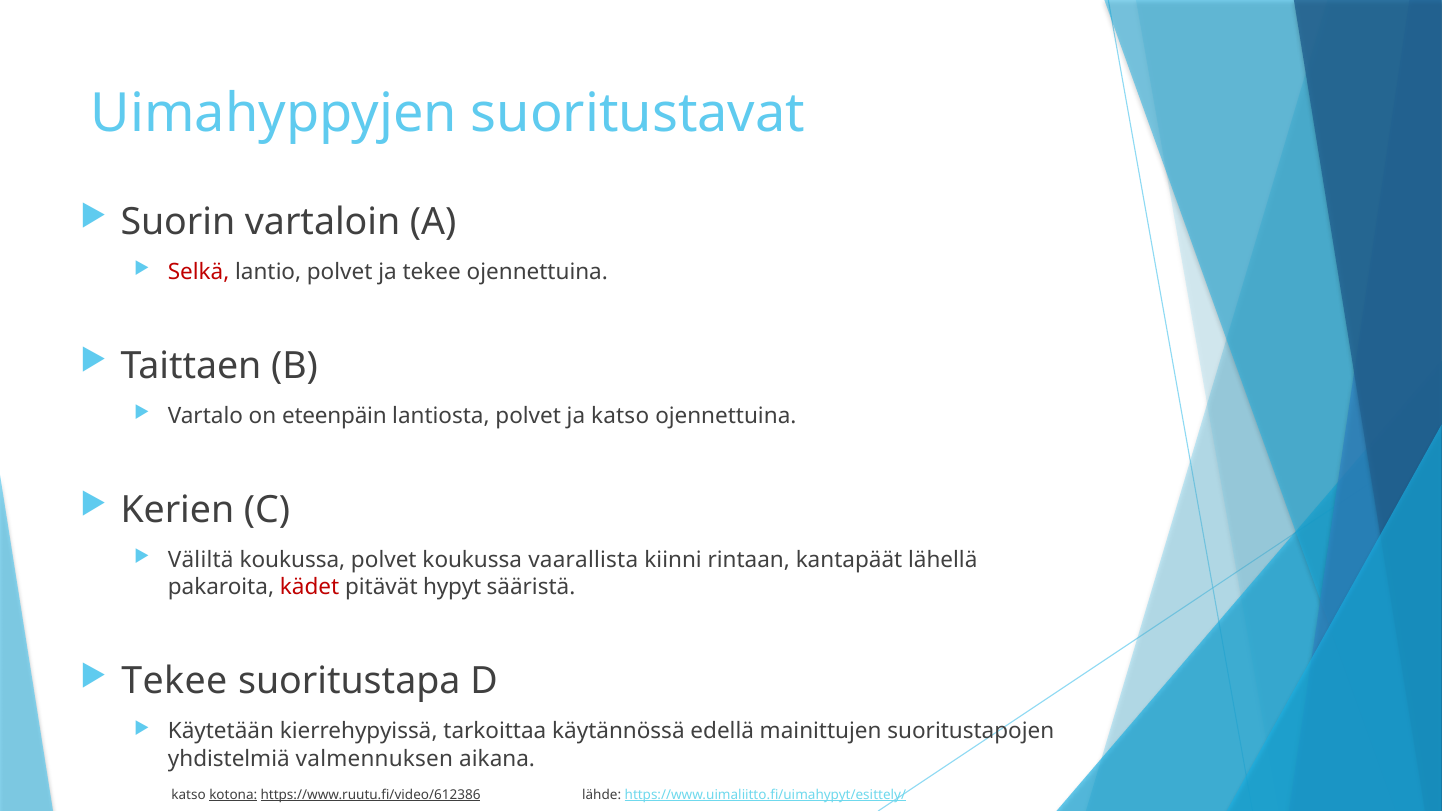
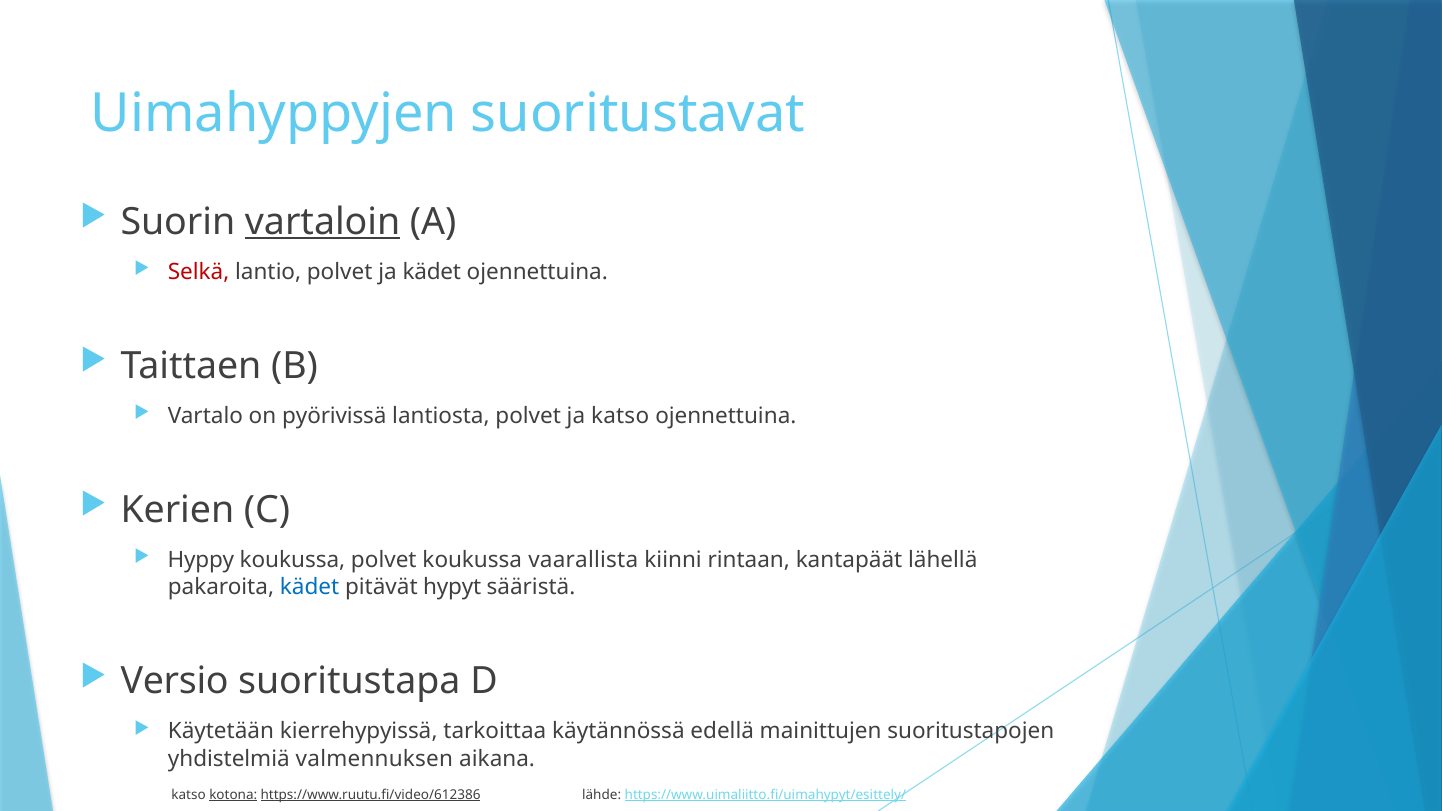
vartaloin underline: none -> present
ja tekee: tekee -> kädet
eteenpäin: eteenpäin -> pyörivissä
Väliltä: Väliltä -> Hyppy
kädet at (310, 587) colour: red -> blue
Tekee at (174, 682): Tekee -> Versio
